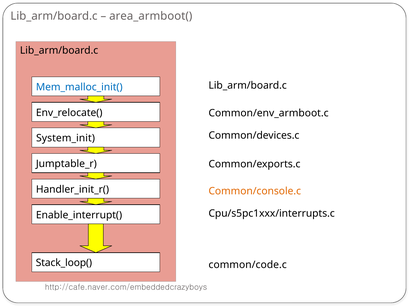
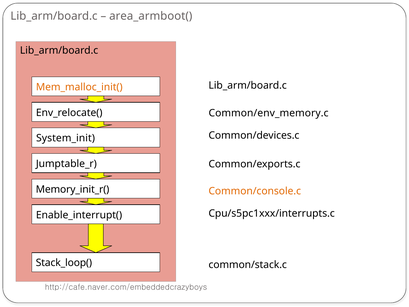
Mem_malloc_init( colour: blue -> orange
Common/env_armboot.c: Common/env_armboot.c -> Common/env_memory.c
Handler_init_r(: Handler_init_r( -> Memory_init_r(
common/code.c: common/code.c -> common/stack.c
